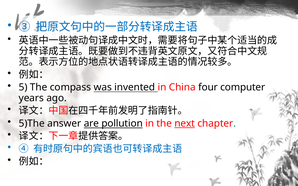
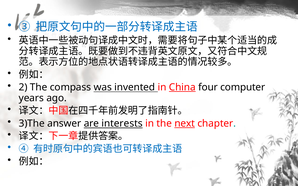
5: 5 -> 2
China underline: none -> present
5)The: 5)The -> 3)The
pollution: pollution -> interests
